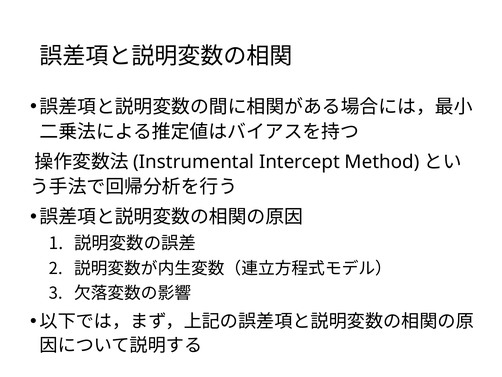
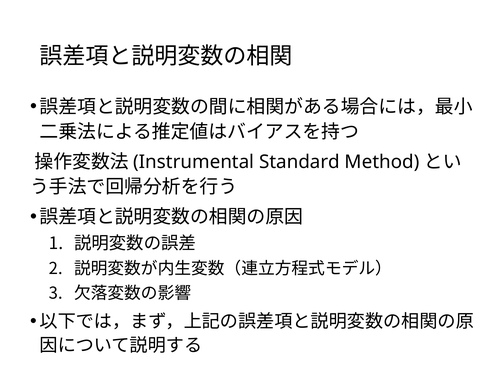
Intercept: Intercept -> Standard
